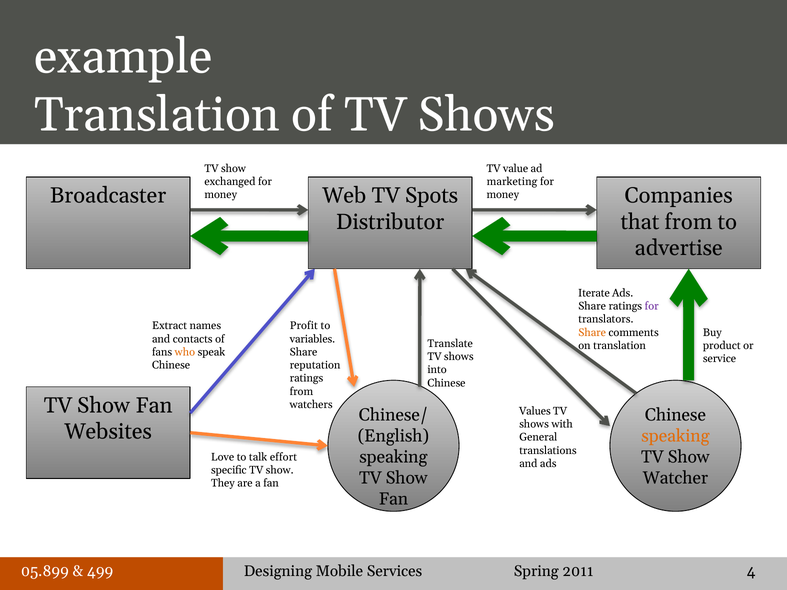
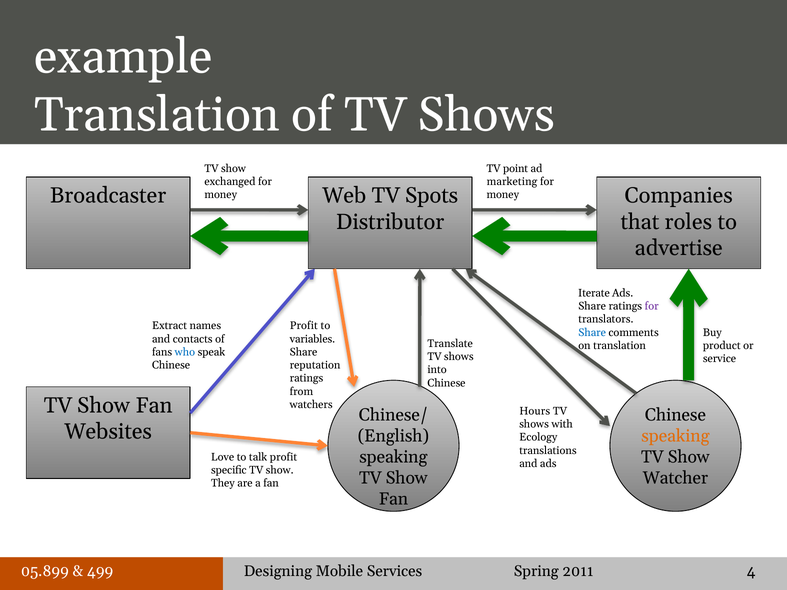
value: value -> point
that from: from -> roles
Share at (592, 333) colour: orange -> blue
who colour: orange -> blue
Values: Values -> Hours
General: General -> Ecology
talk effort: effort -> profit
